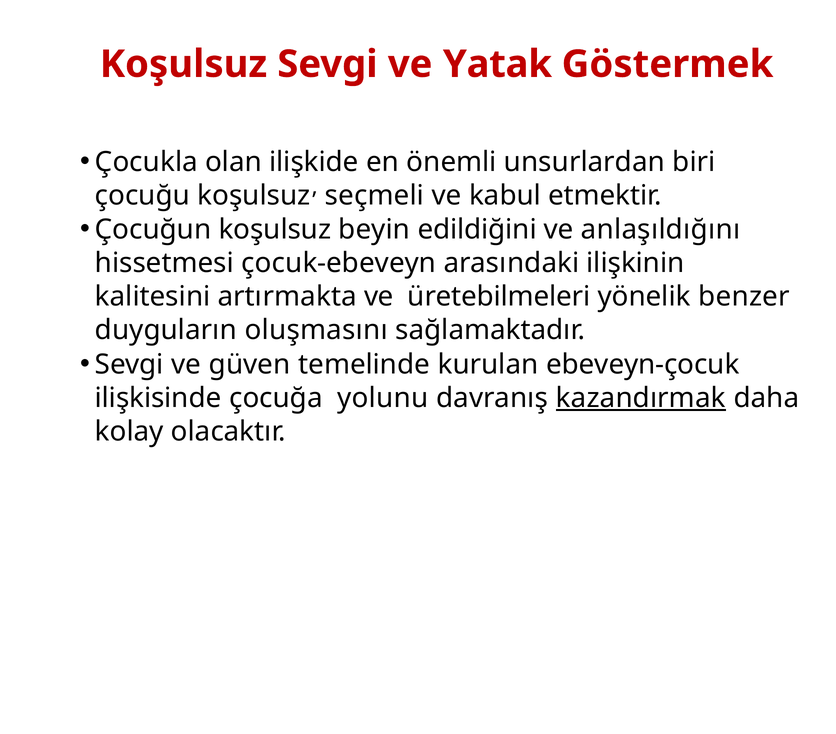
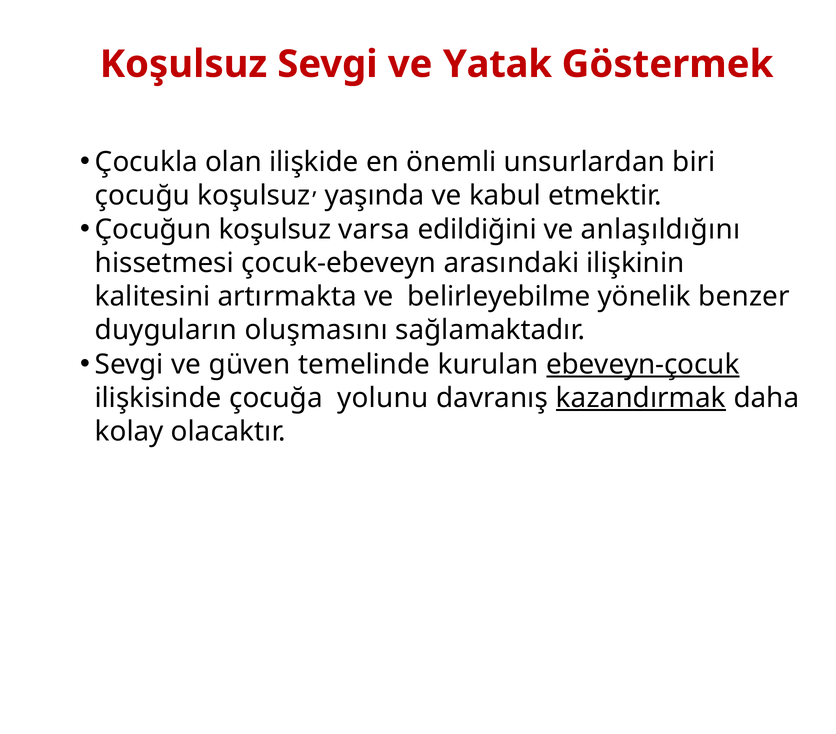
seçmeli: seçmeli -> yaşında
beyin: beyin -> varsa
üretebilmeleri: üretebilmeleri -> belirleyebilme
ebeveyn-çocuk underline: none -> present
